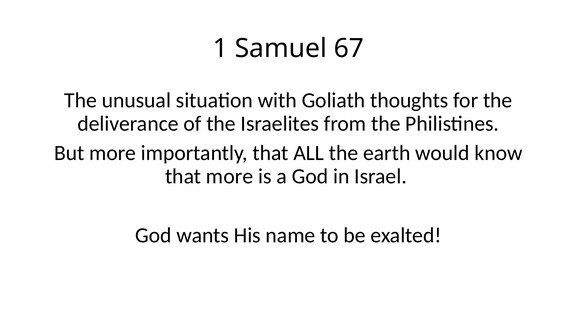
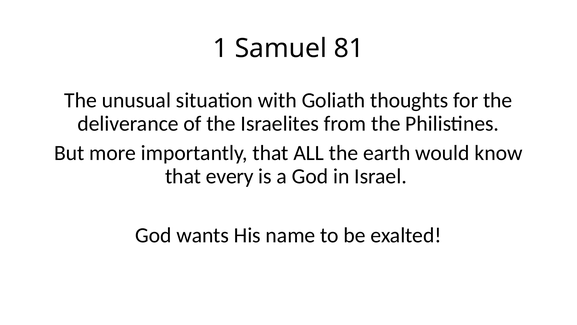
67: 67 -> 81
that more: more -> every
